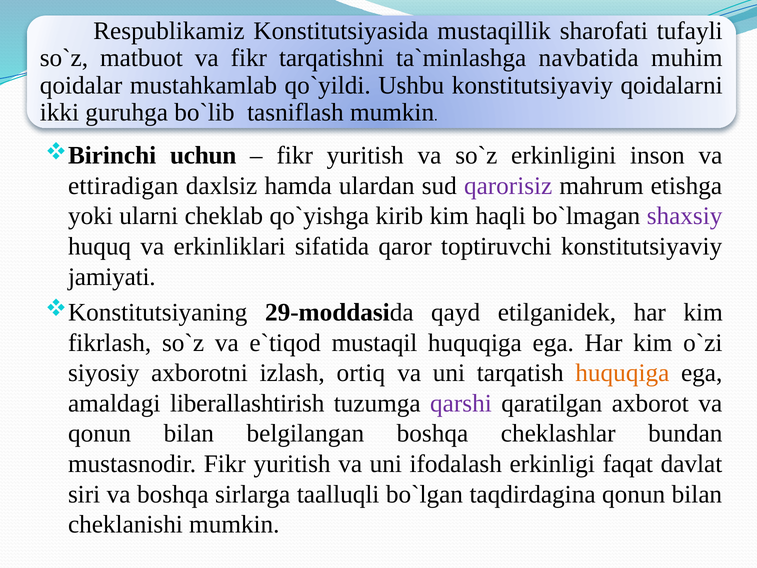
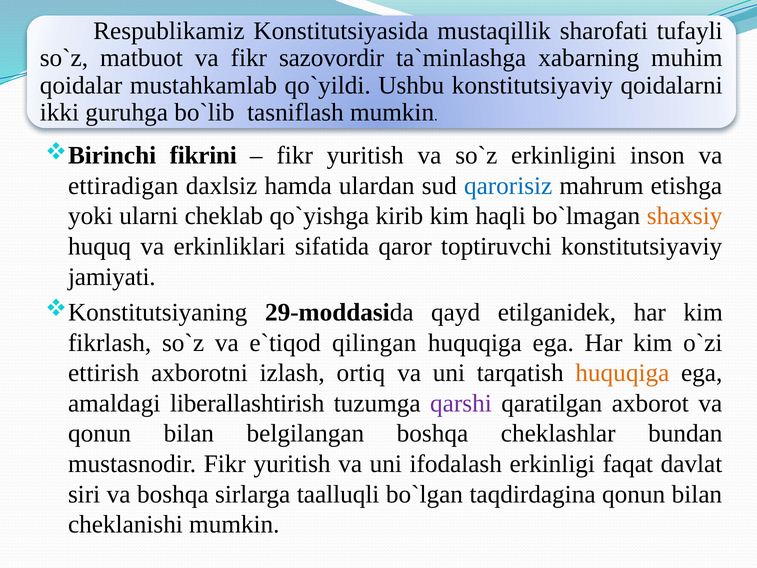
tarqatishni: tarqatishni -> sazovordir
navbatida: navbatida -> xabarning
uchun: uchun -> fikrini
qarorisiz colour: purple -> blue
shaxsiy colour: purple -> orange
mustaqil: mustaqil -> qilingan
siyosiy: siyosiy -> ettirish
